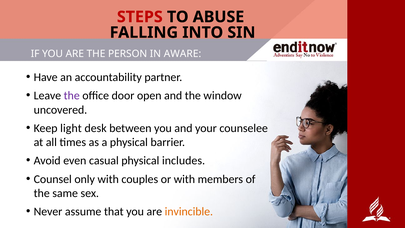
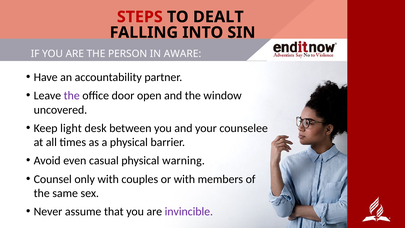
ABUSE: ABUSE -> DEALT
includes: includes -> warning
invincible colour: orange -> purple
